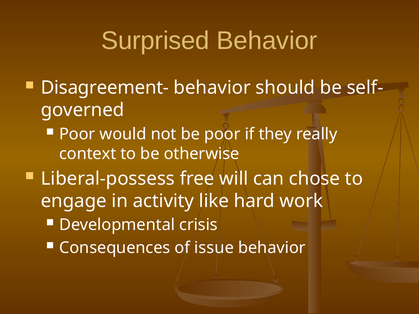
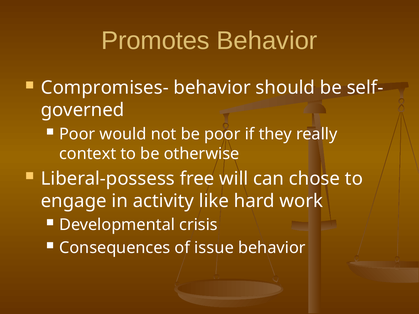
Surprised: Surprised -> Promotes
Disagreement-: Disagreement- -> Compromises-
